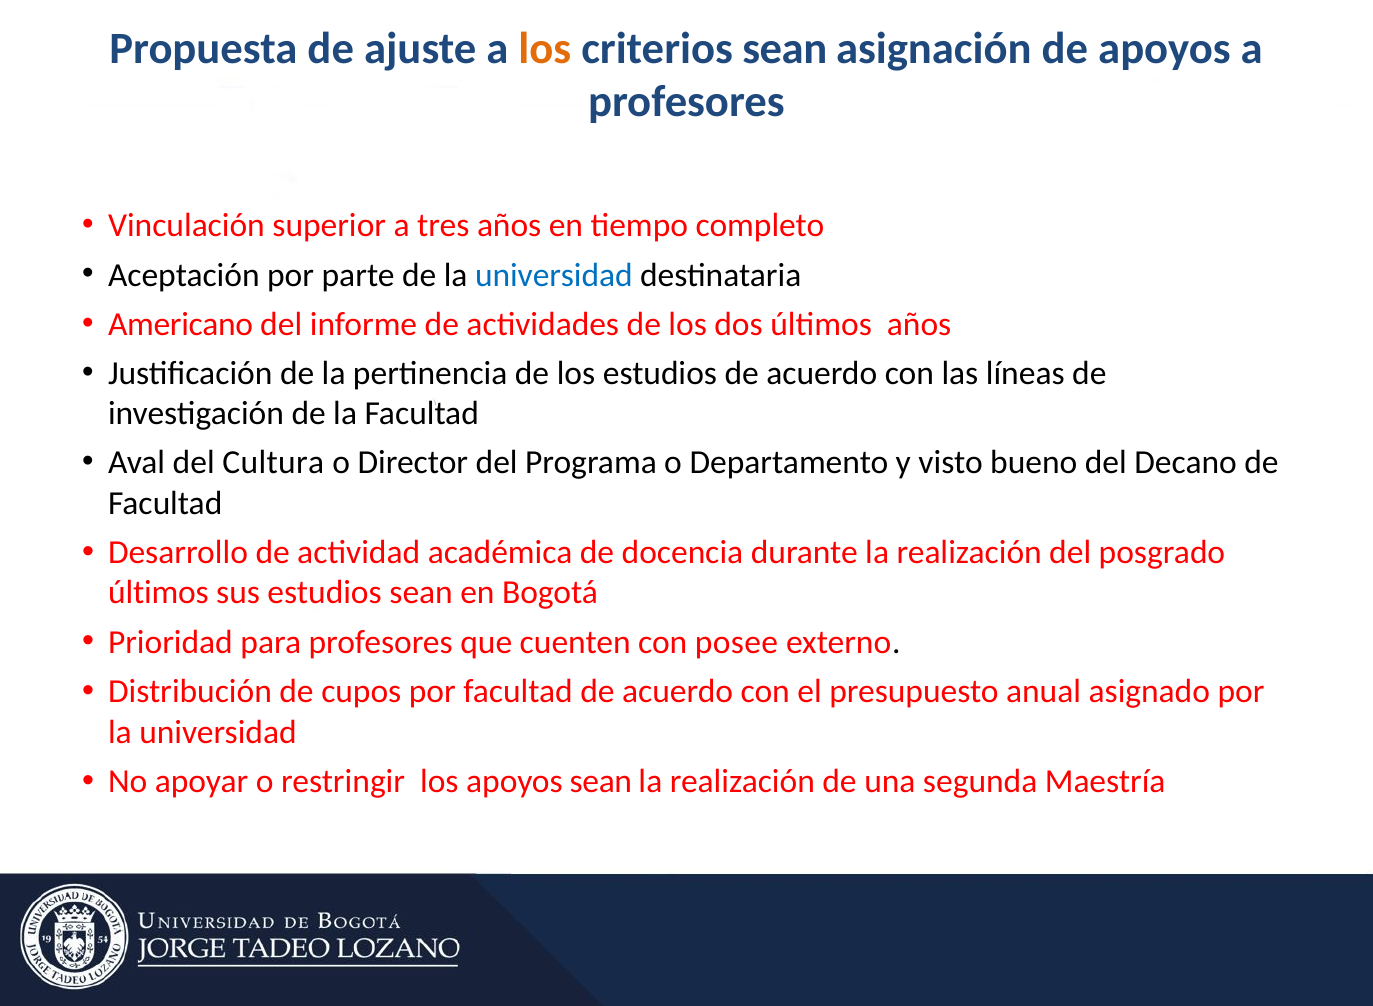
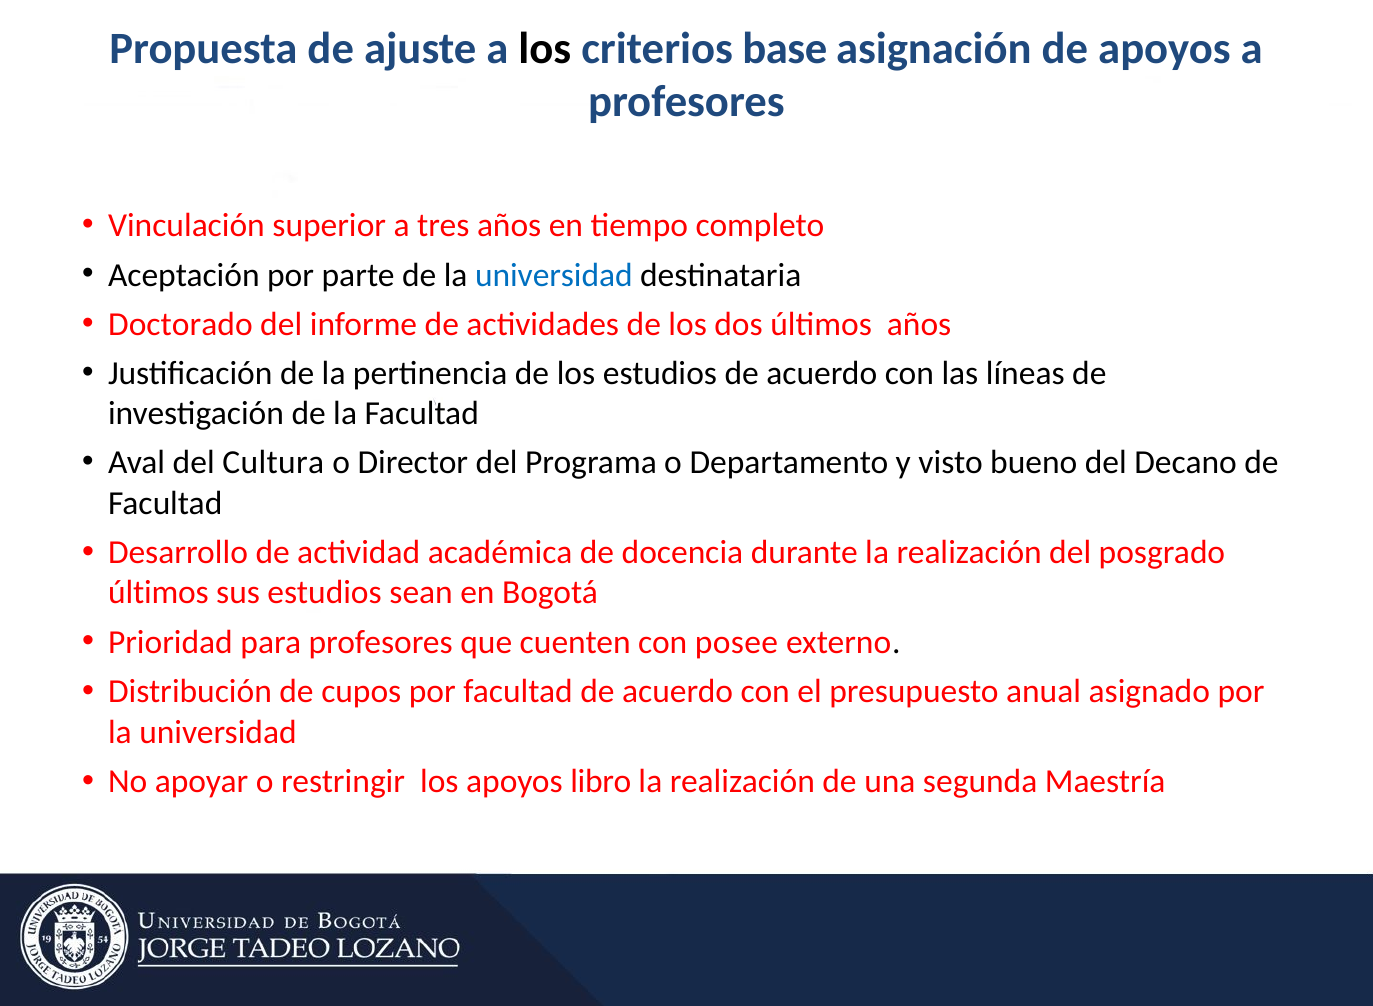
los at (545, 48) colour: orange -> black
criterios sean: sean -> base
Americano: Americano -> Doctorado
apoyos sean: sean -> libro
